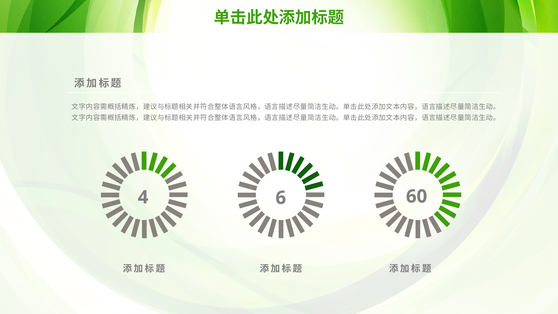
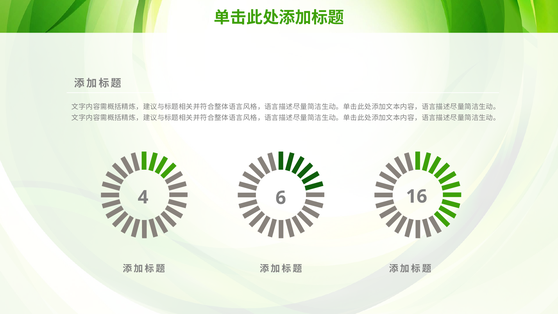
60: 60 -> 16
